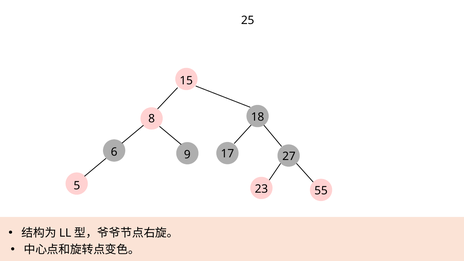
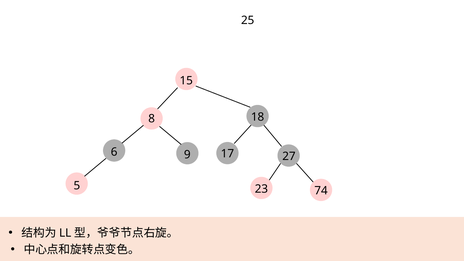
55: 55 -> 74
